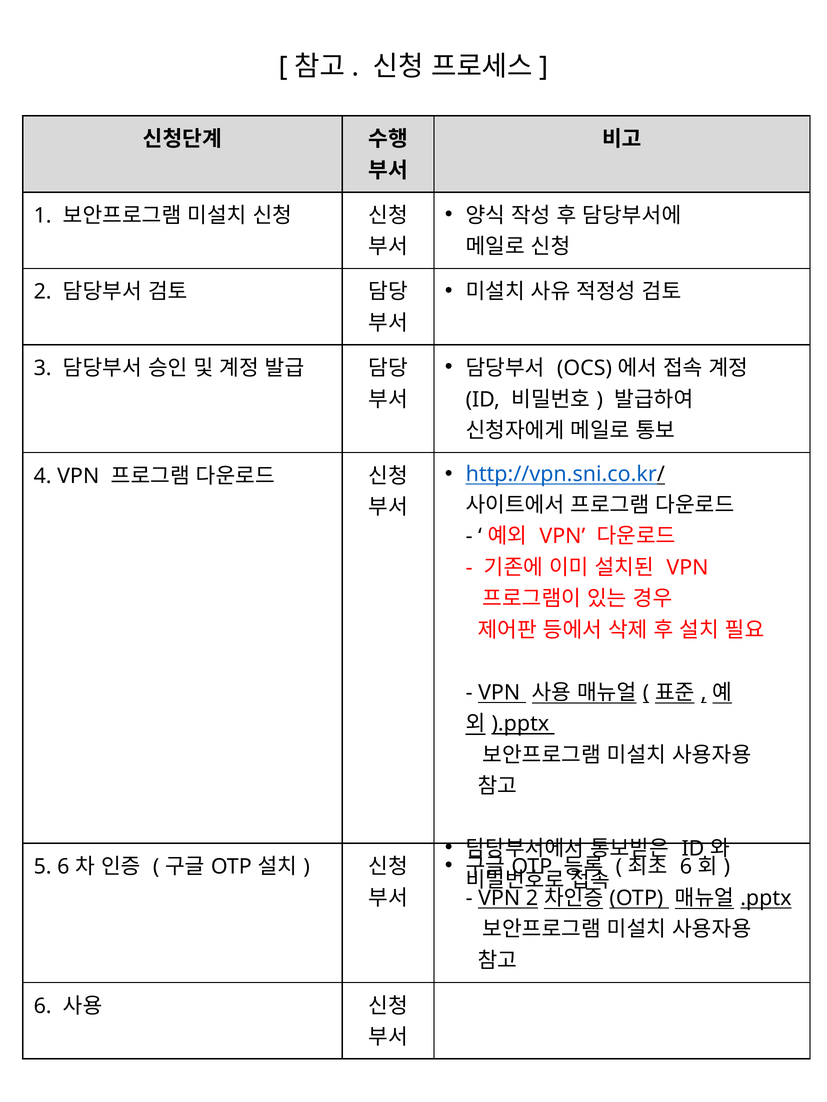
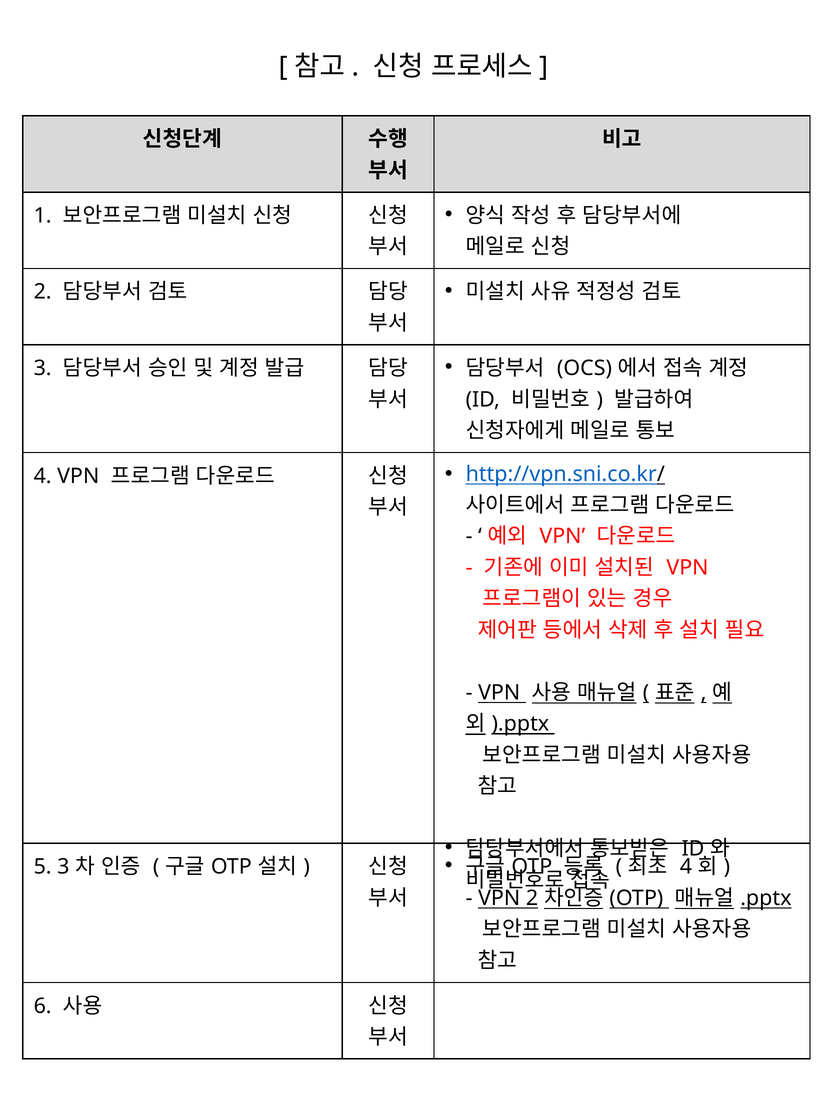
6 at (686, 867): 6 -> 4
5 6: 6 -> 3
